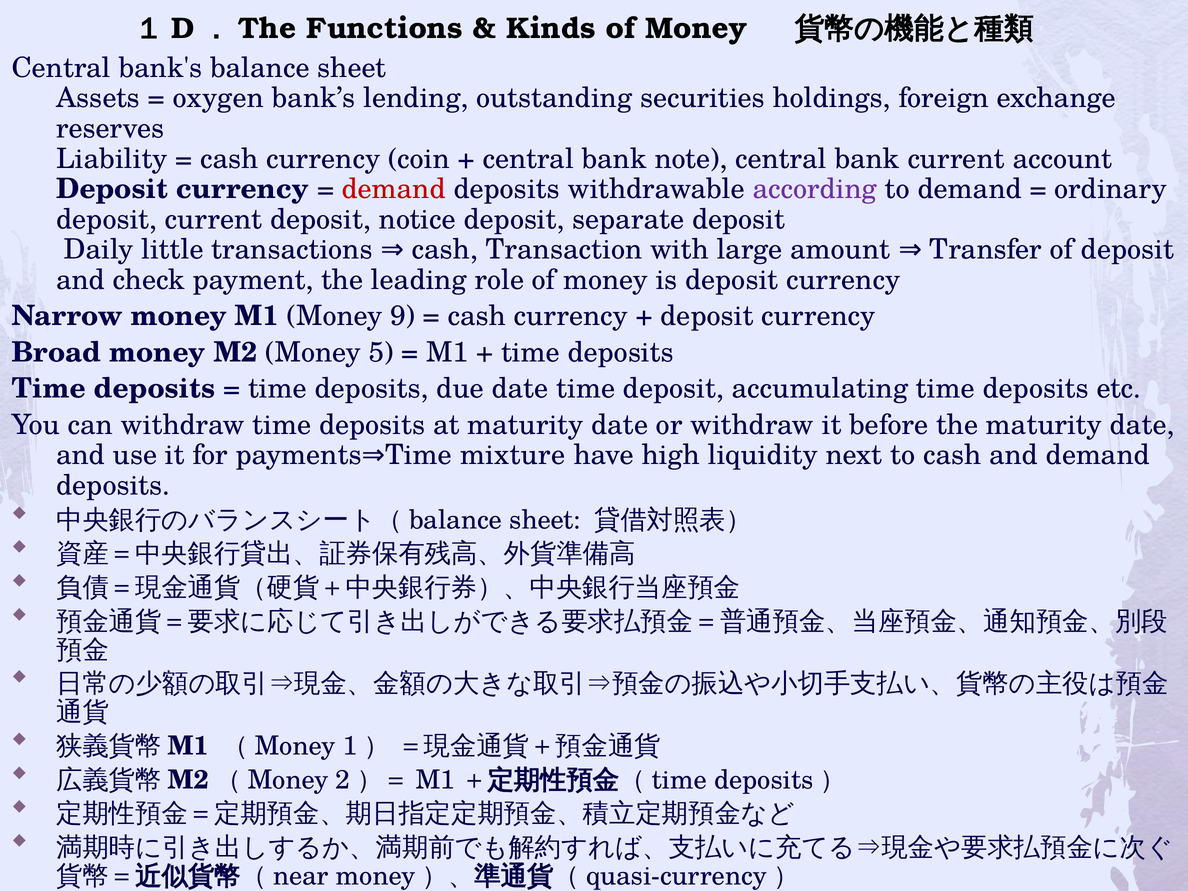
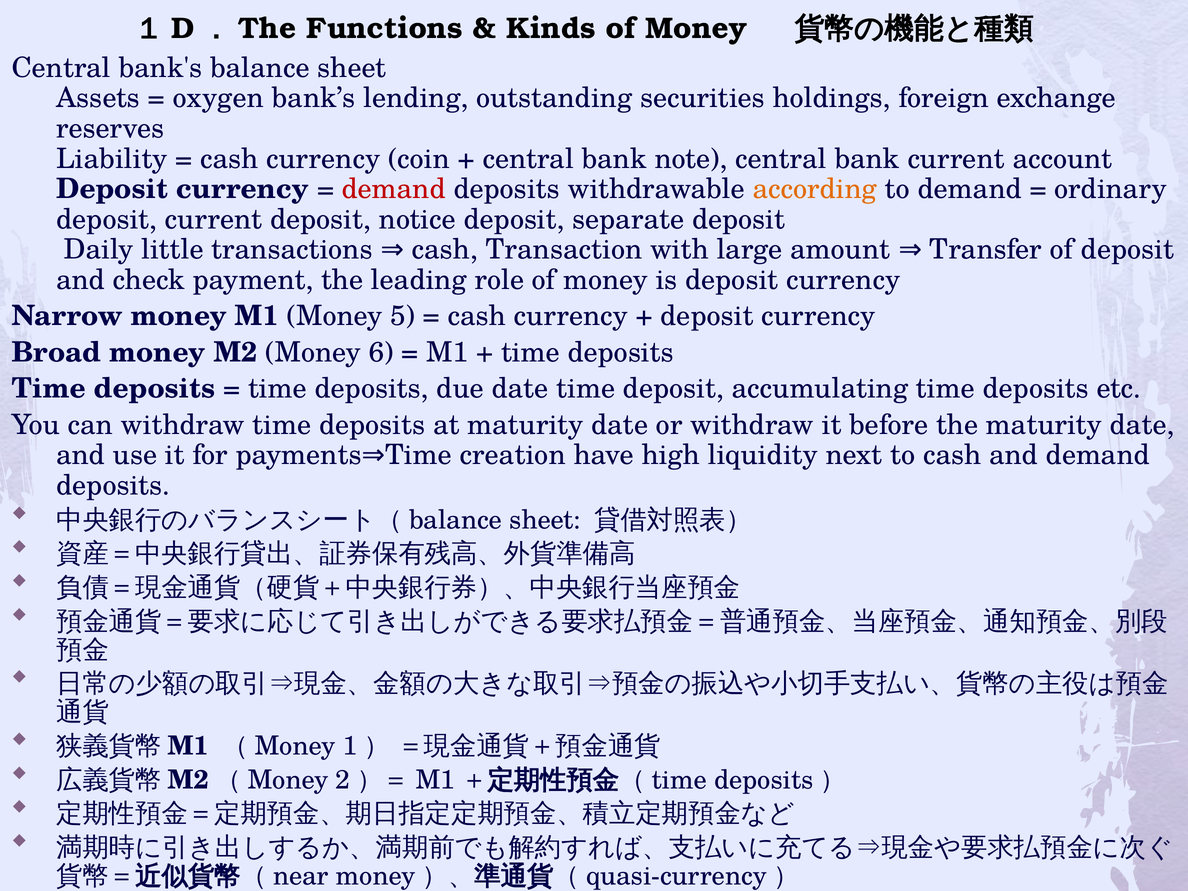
according colour: purple -> orange
9: 9 -> 5
5: 5 -> 6
mixture: mixture -> creation
